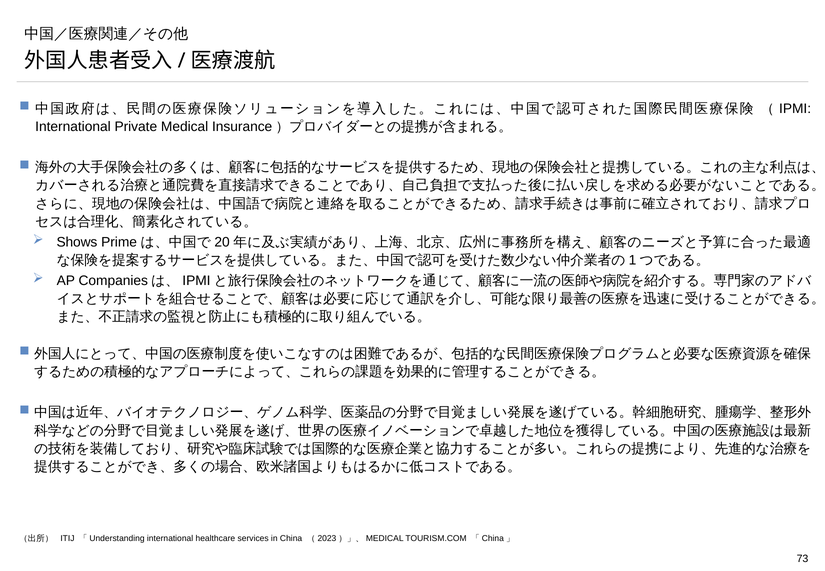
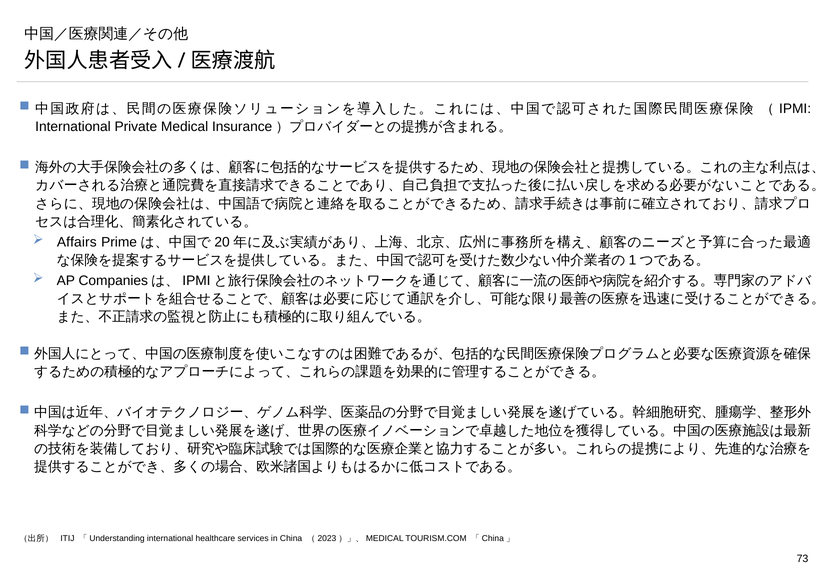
Shows: Shows -> Affairs
